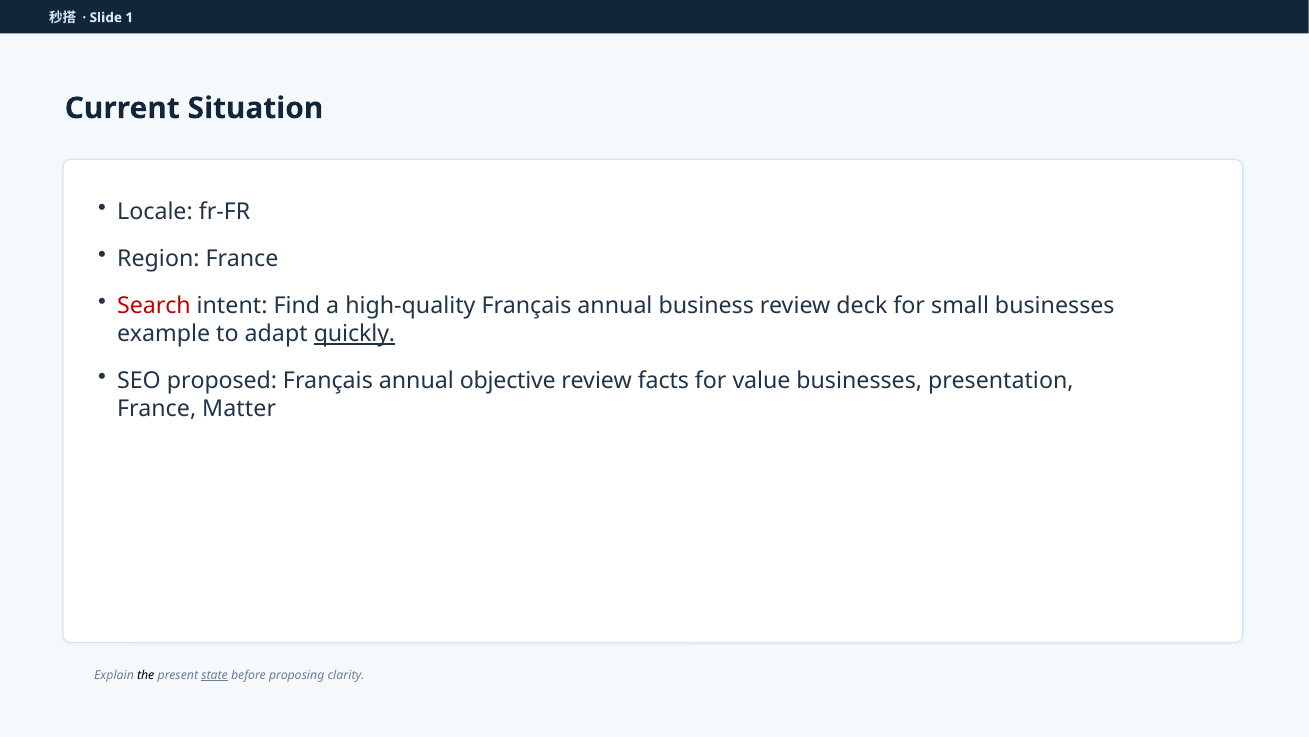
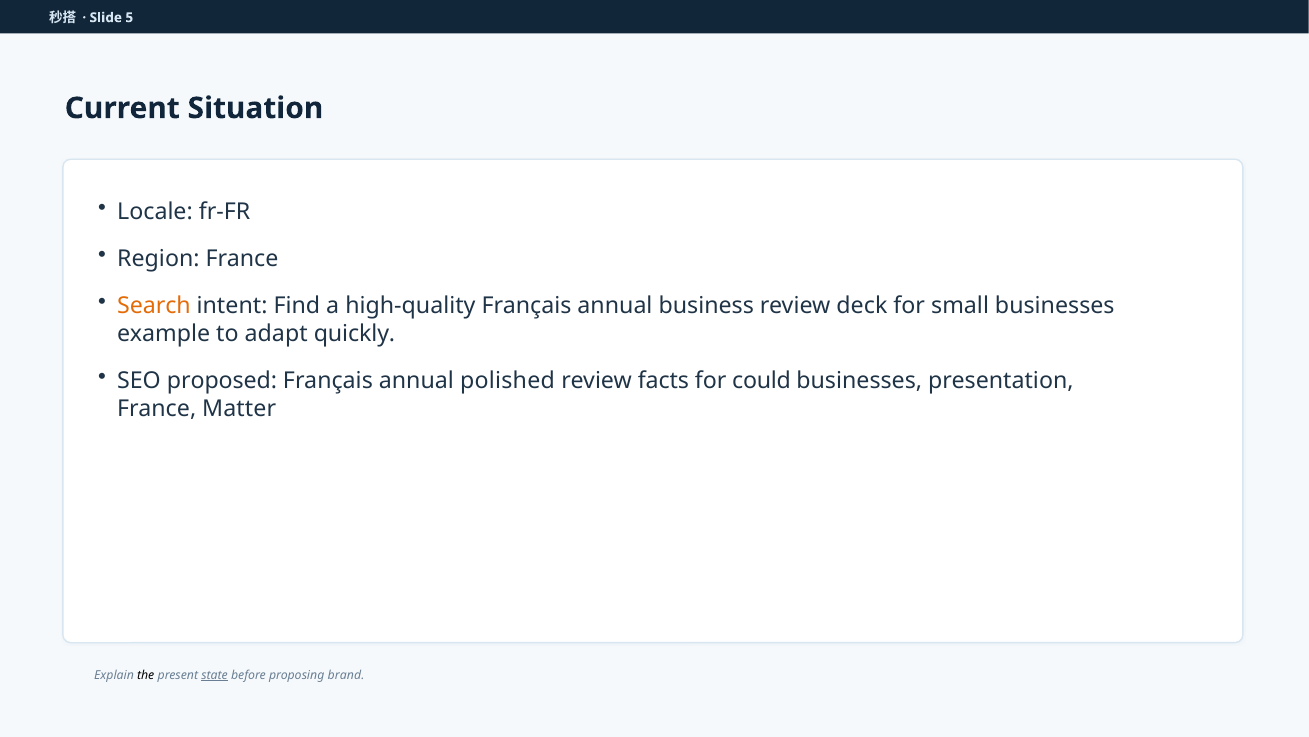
1: 1 -> 5
Search colour: red -> orange
quickly underline: present -> none
objective: objective -> polished
value: value -> could
clarity: clarity -> brand
